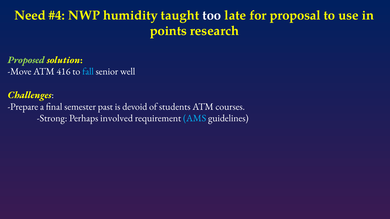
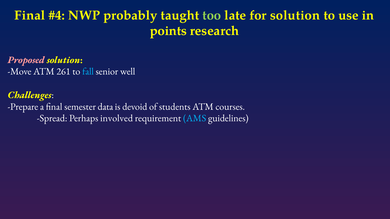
Need at (30, 15): Need -> Final
humidity: humidity -> probably
too colour: white -> light green
for proposal: proposal -> solution
Proposed colour: light green -> pink
416: 416 -> 261
past: past -> data
Strong: Strong -> Spread
